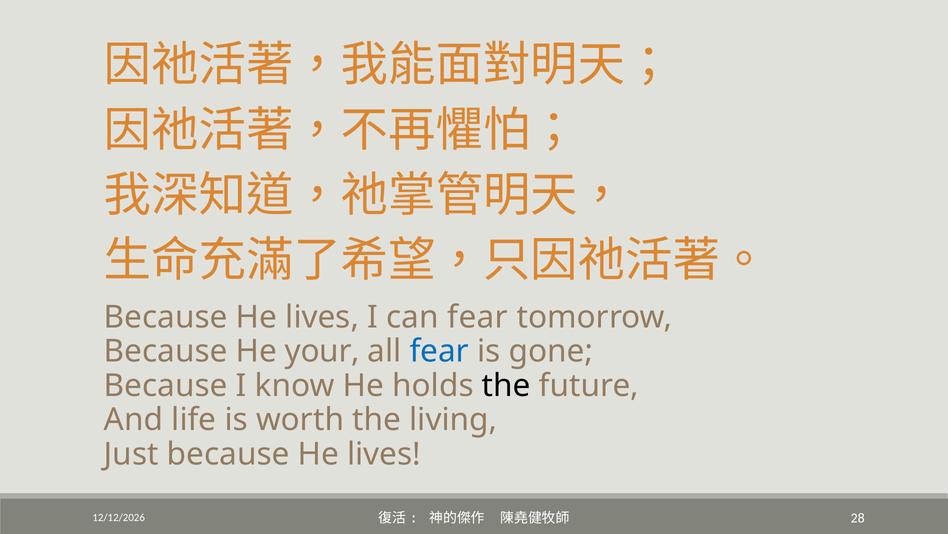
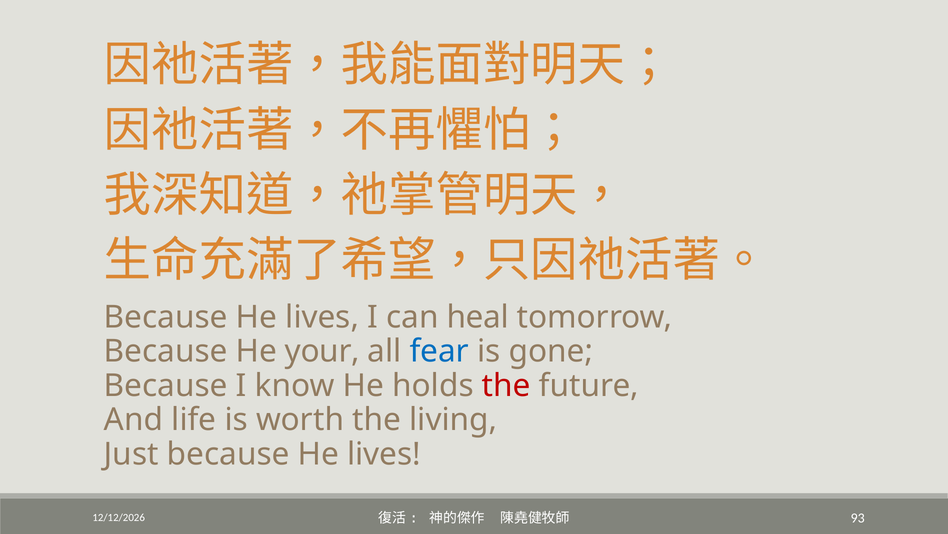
can fear: fear -> heal
the at (506, 385) colour: black -> red
28: 28 -> 93
